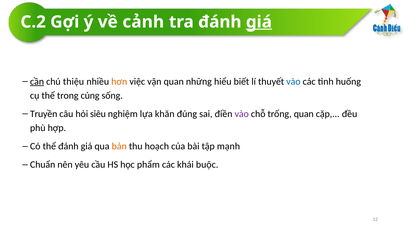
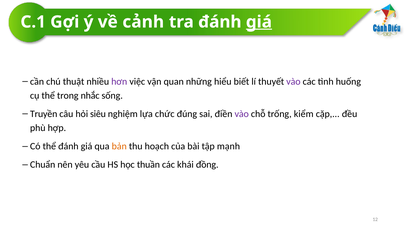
C.2: C.2 -> C.1
cần underline: present -> none
thiệu: thiệu -> thuật
hơn colour: orange -> purple
vào at (293, 81) colour: blue -> purple
củng: củng -> nhắc
khăn: khăn -> chức
trống quan: quan -> kiểm
phẩm: phẩm -> thuần
buộc: buộc -> đồng
